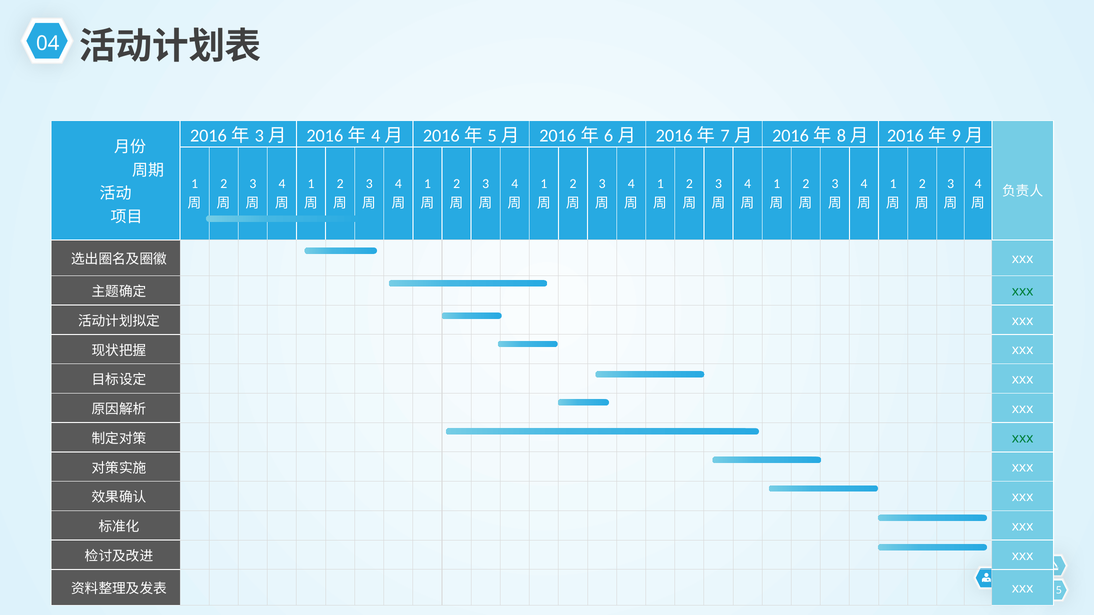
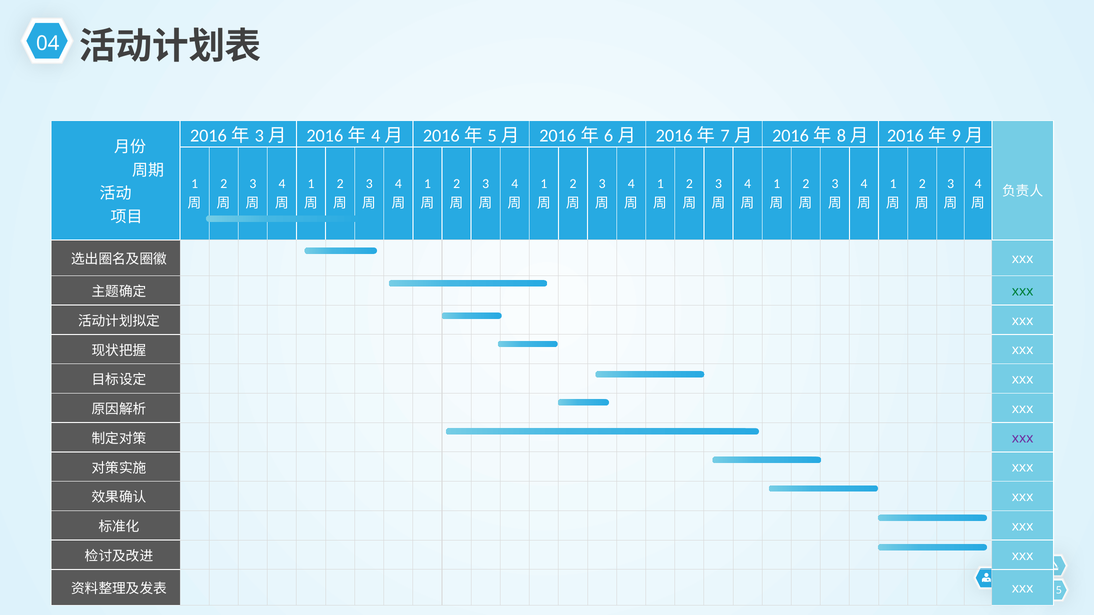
xxx at (1023, 438) colour: green -> purple
